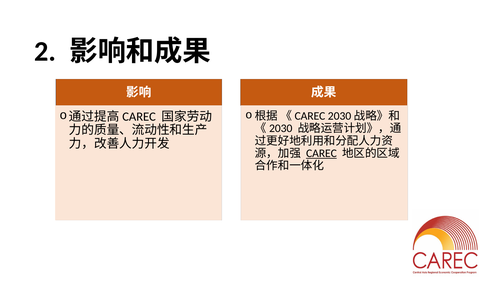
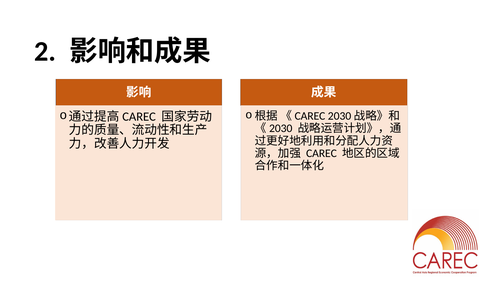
CAREC underline: present -> none
